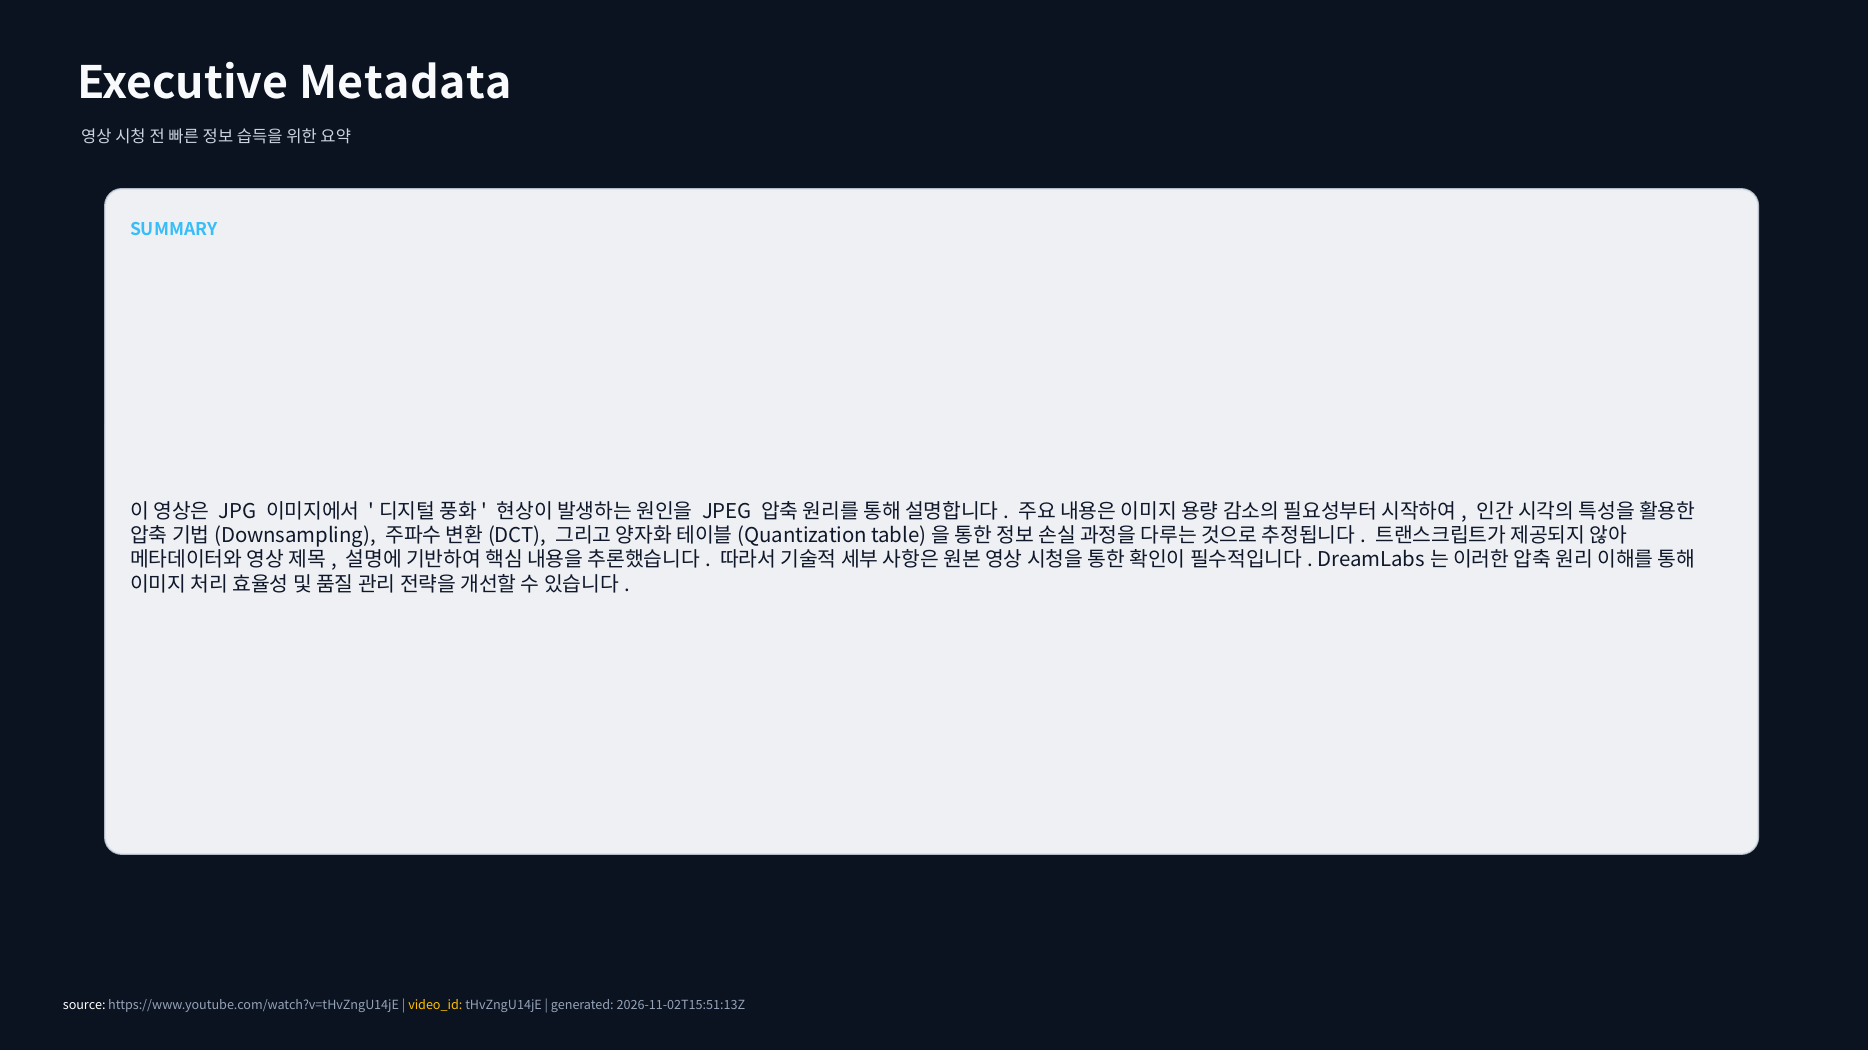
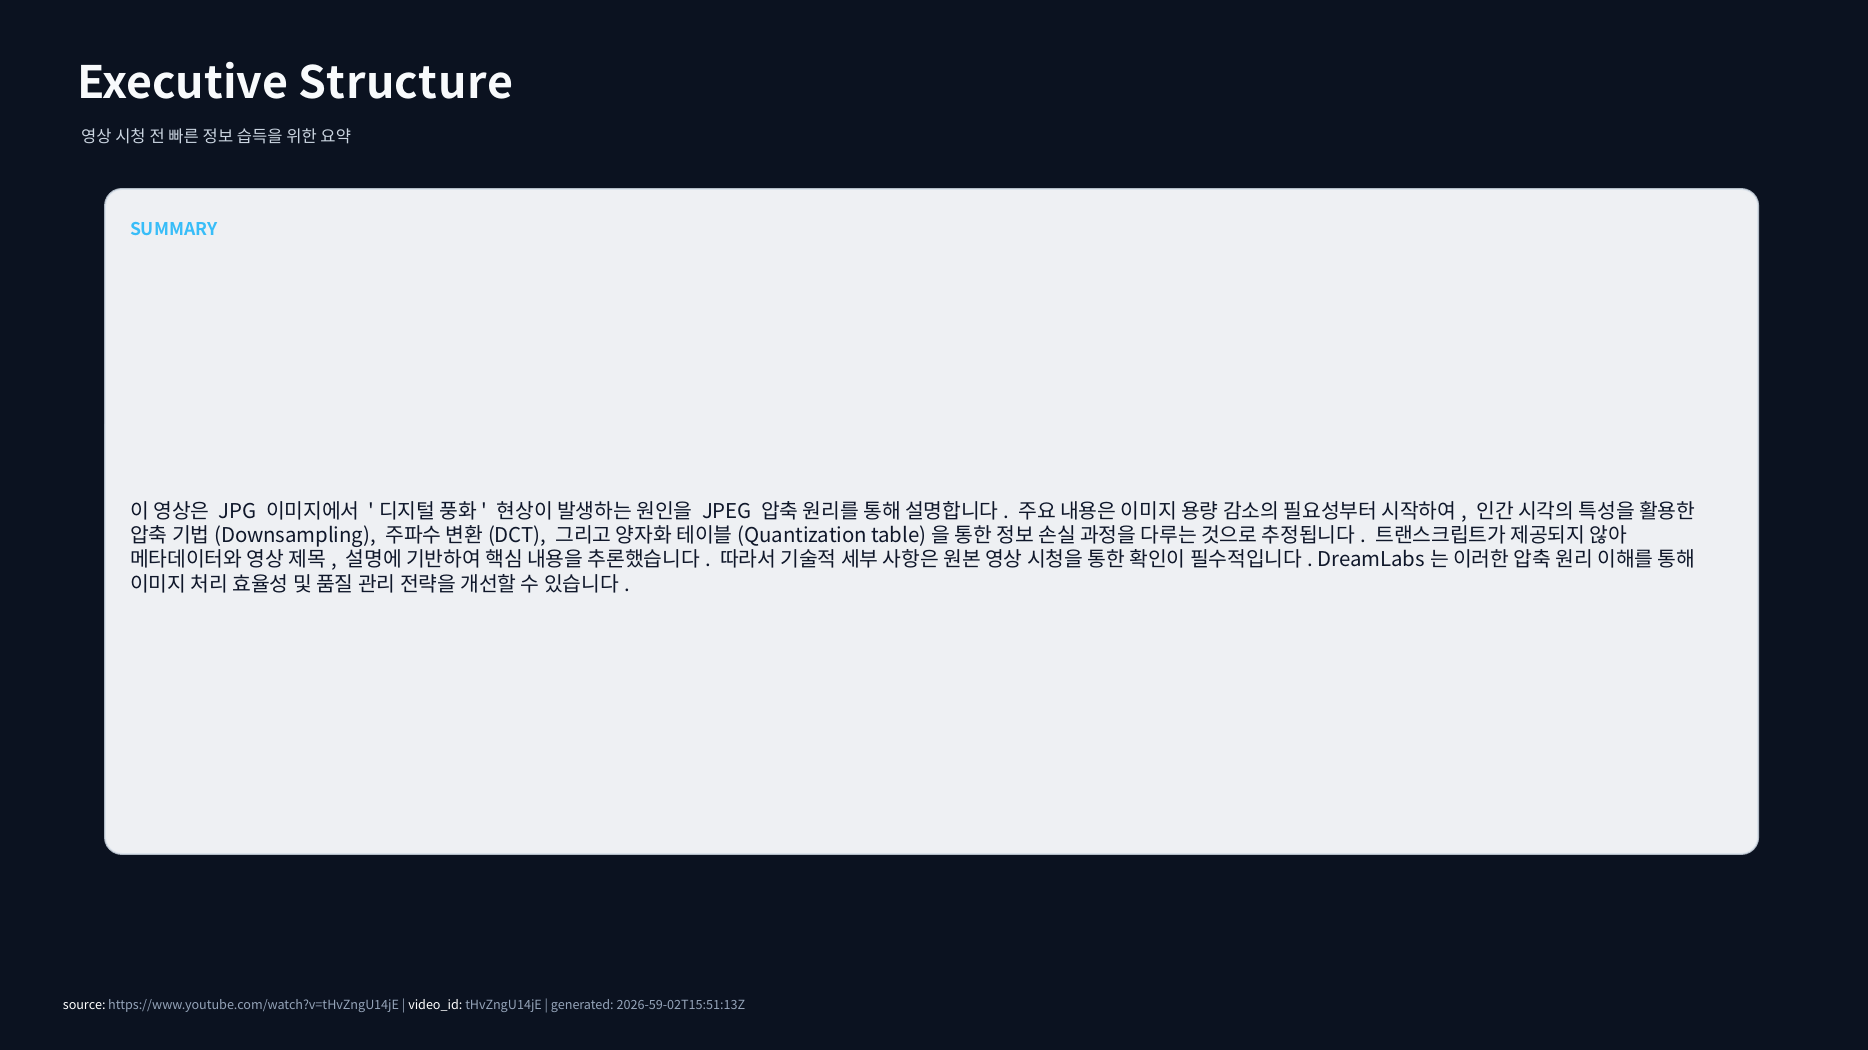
Metadata: Metadata -> Structure
video_id colour: yellow -> white
2026-11-02T15:51:13Z: 2026-11-02T15:51:13Z -> 2026-59-02T15:51:13Z
